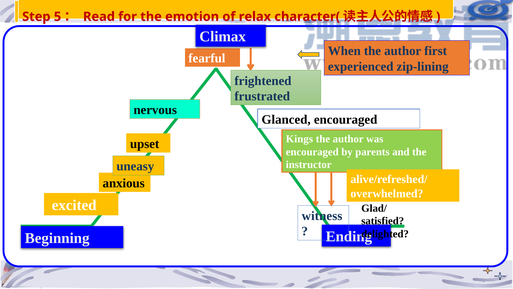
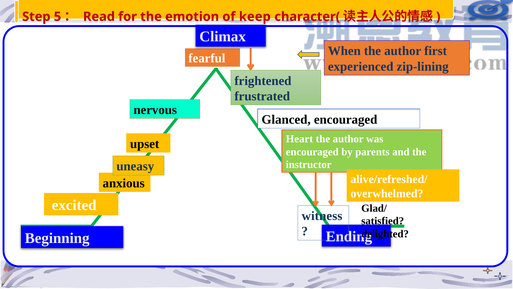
relax: relax -> keep
Kings: Kings -> Heart
